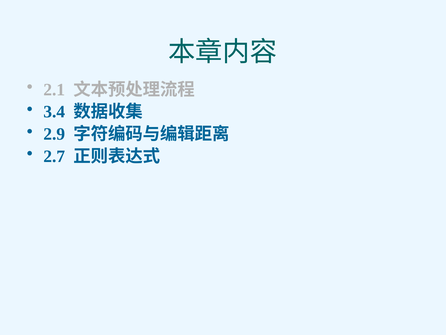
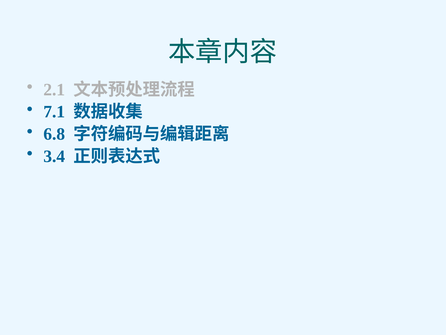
3.4: 3.4 -> 7.1
2.9: 2.9 -> 6.8
2.7: 2.7 -> 3.4
